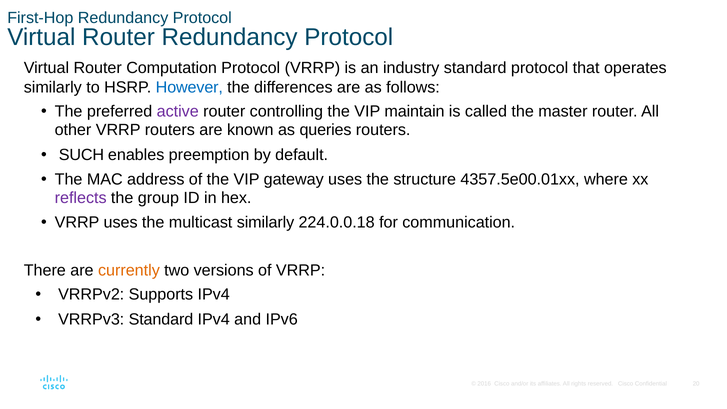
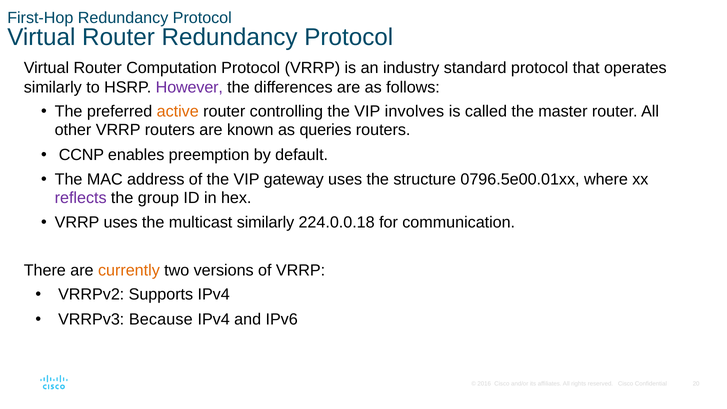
However colour: blue -> purple
active colour: purple -> orange
maintain: maintain -> involves
SUCH: SUCH -> CCNP
4357.5e00.01xx: 4357.5e00.01xx -> 0796.5e00.01xx
VRRPv3 Standard: Standard -> Because
